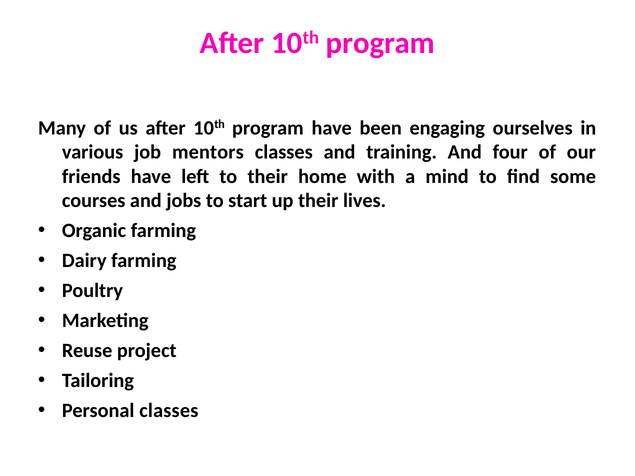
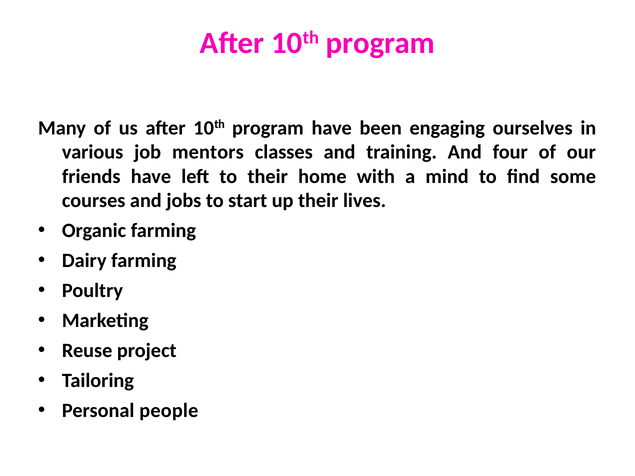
Personal classes: classes -> people
